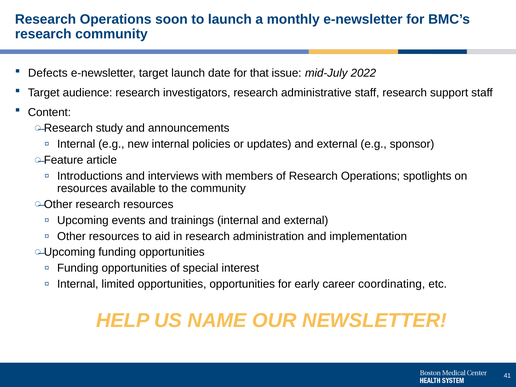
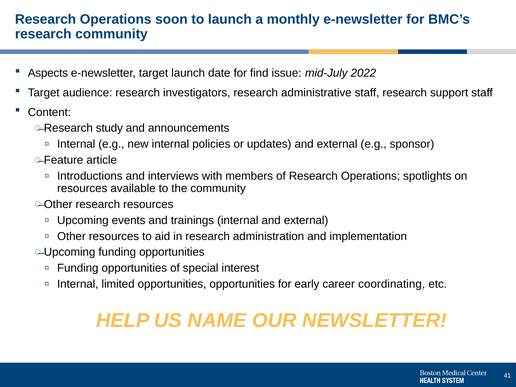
Defects: Defects -> Aspects
that: that -> find
